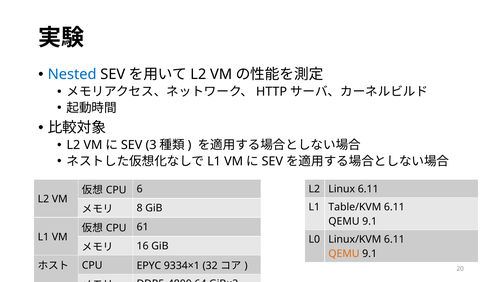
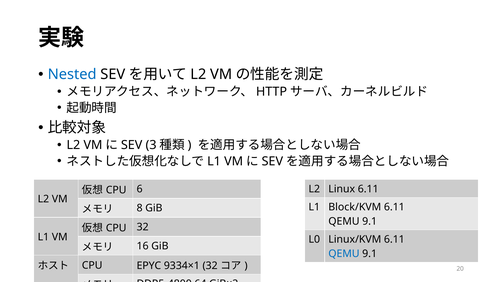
Table/KVM: Table/KVM -> Block/KVM
CPU 61: 61 -> 32
QEMU at (344, 254) colour: orange -> blue
